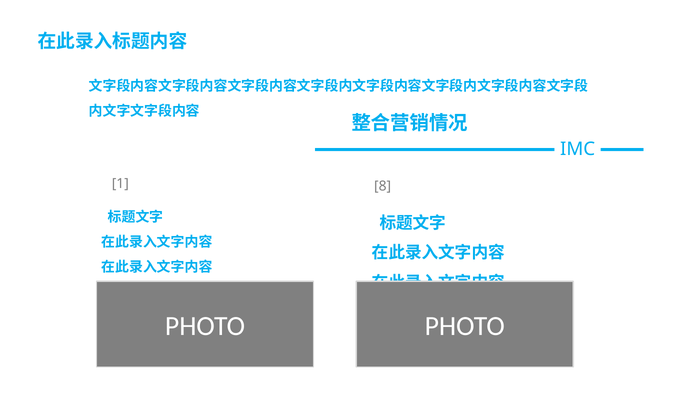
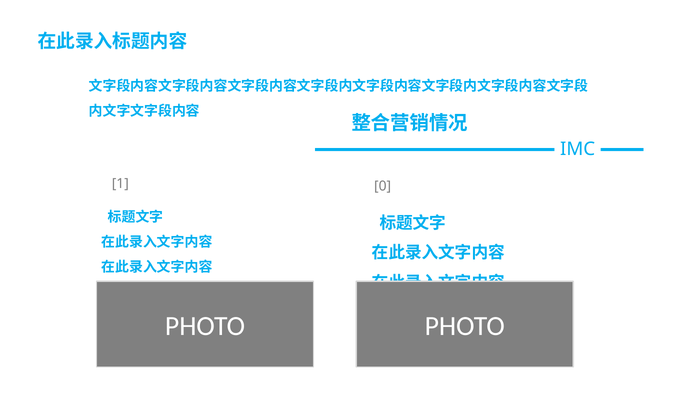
8: 8 -> 0
